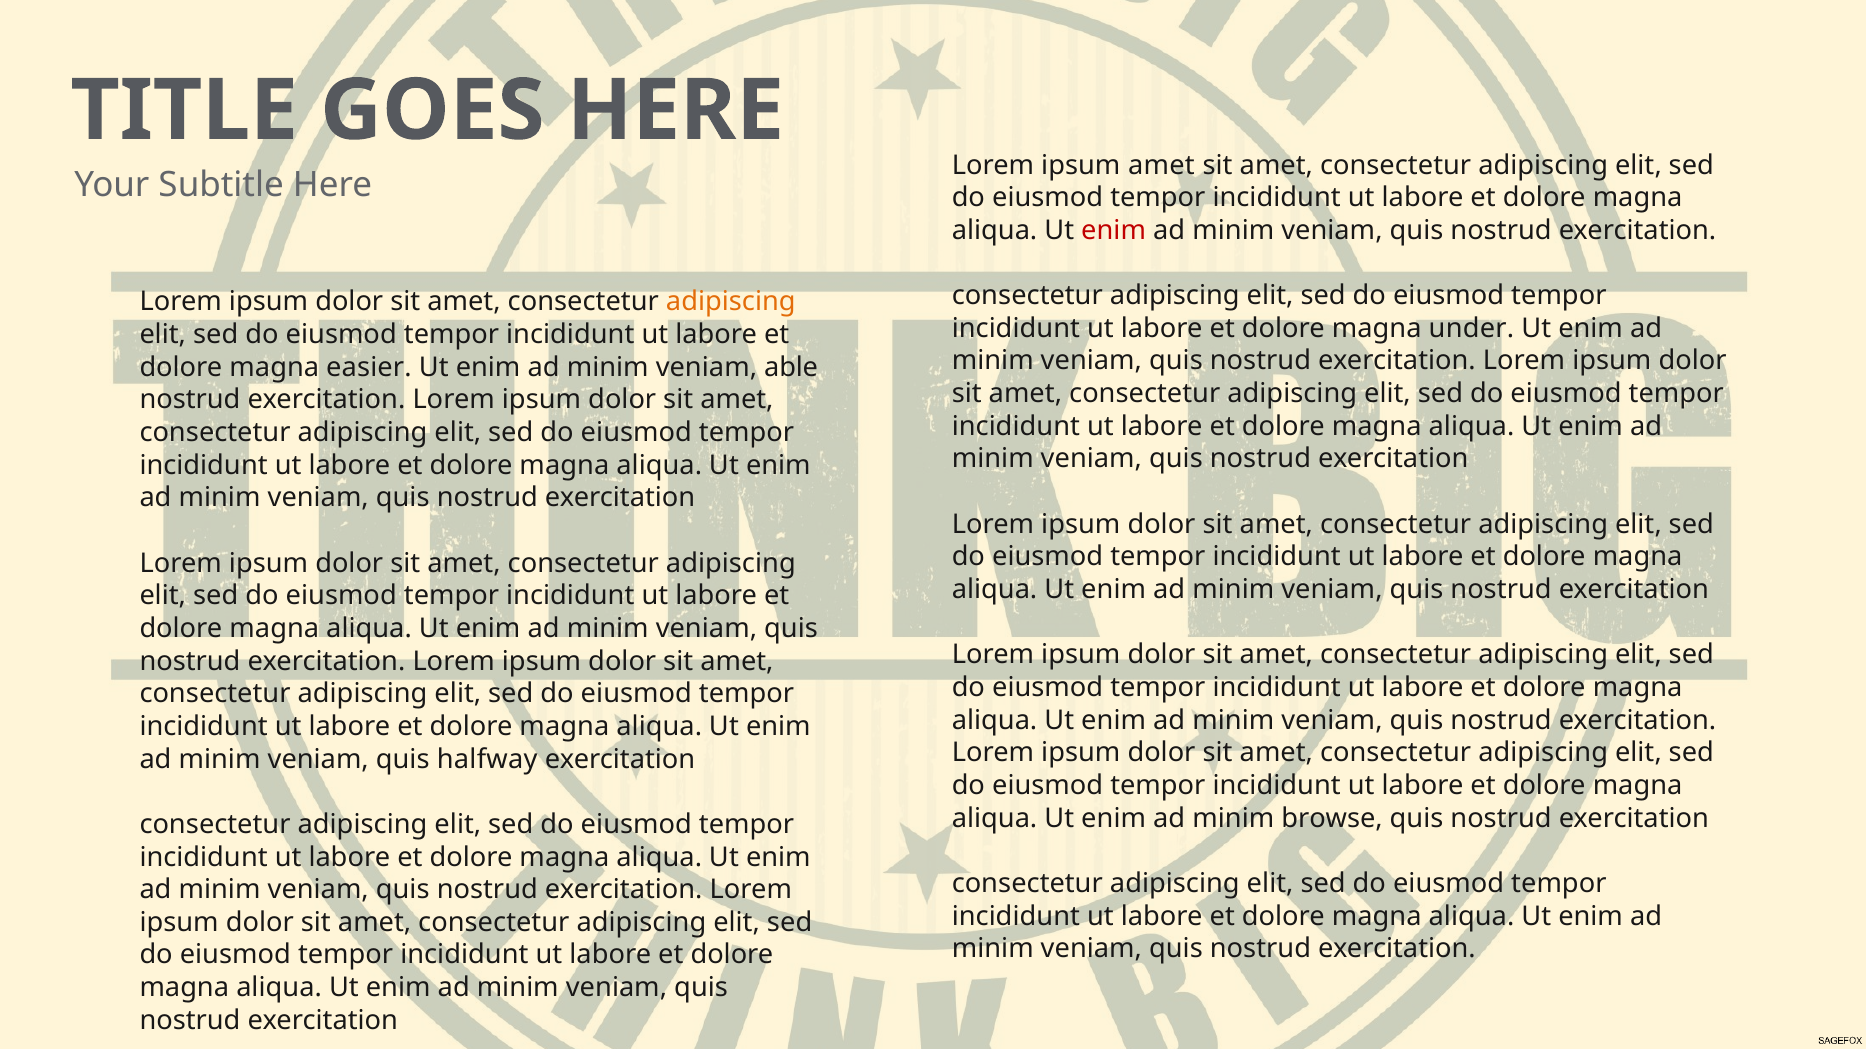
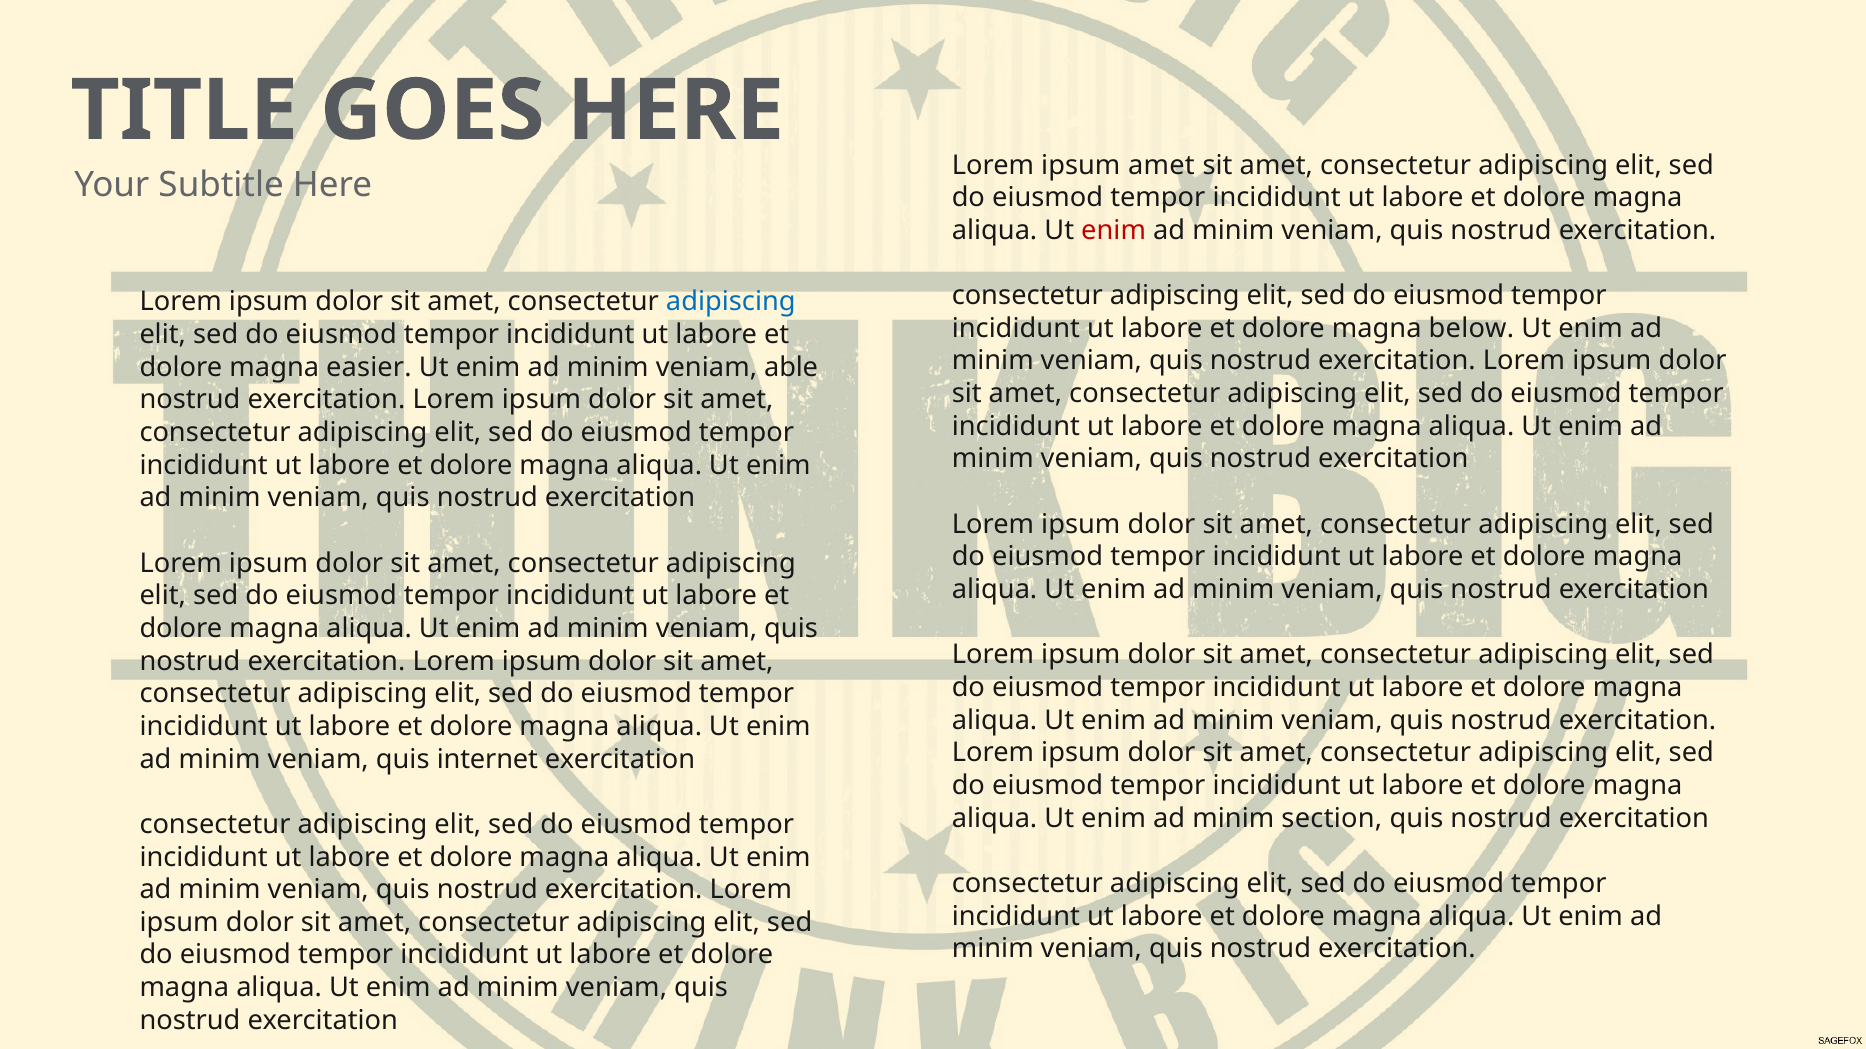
adipiscing at (731, 302) colour: orange -> blue
under: under -> below
halfway: halfway -> internet
browse: browse -> section
